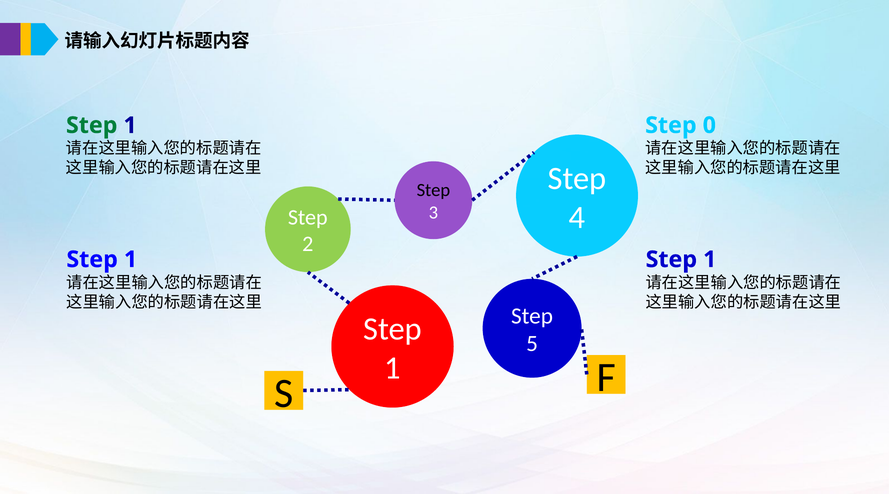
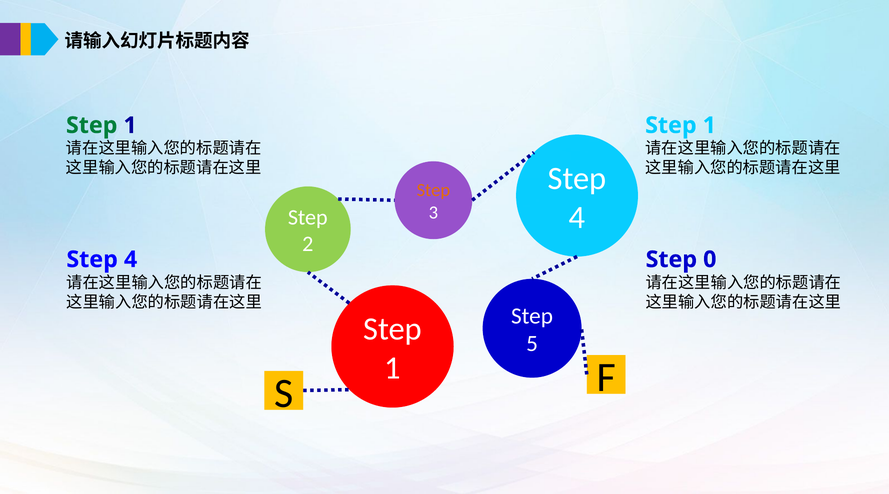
0 at (709, 125): 0 -> 1
Step at (433, 190) colour: black -> orange
1 at (131, 259): 1 -> 4
1 at (710, 259): 1 -> 0
